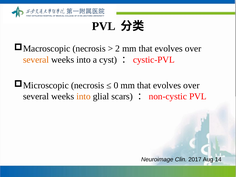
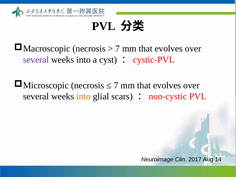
2 at (118, 49): 2 -> 7
several at (36, 60) colour: orange -> purple
0 at (116, 85): 0 -> 7
